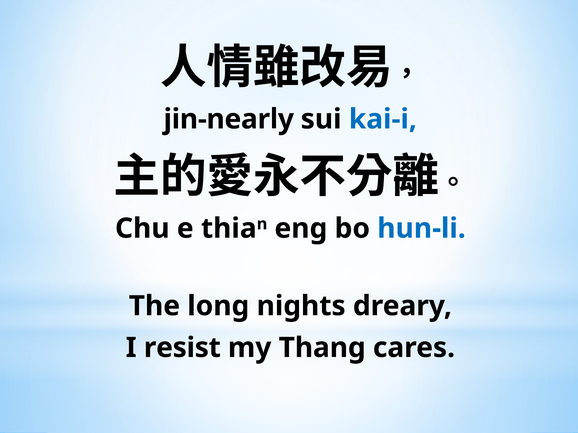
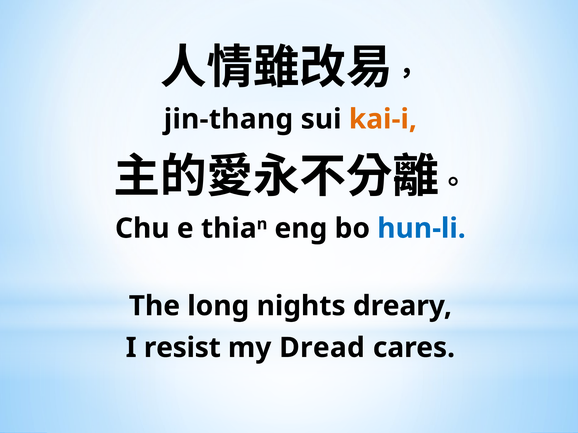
jin-nearly: jin-nearly -> jin-thang
kai-i colour: blue -> orange
Thang: Thang -> Dread
